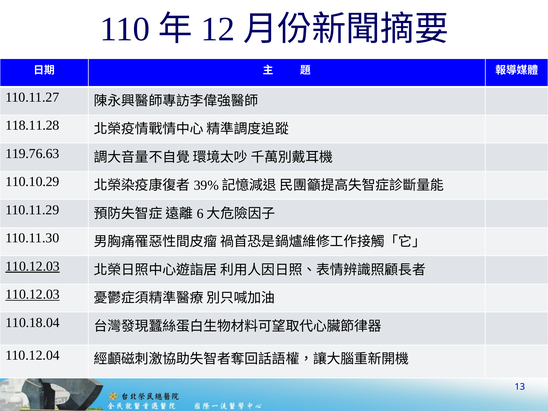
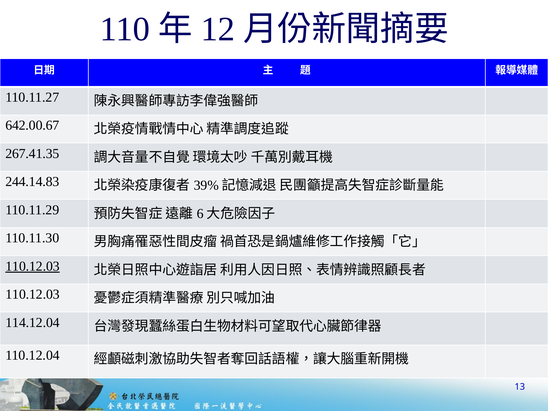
118.11.28: 118.11.28 -> 642.00.67
119.76.63: 119.76.63 -> 267.41.35
110.10.29: 110.10.29 -> 244.14.83
110.12.03 at (33, 294) underline: present -> none
110.18.04: 110.18.04 -> 114.12.04
